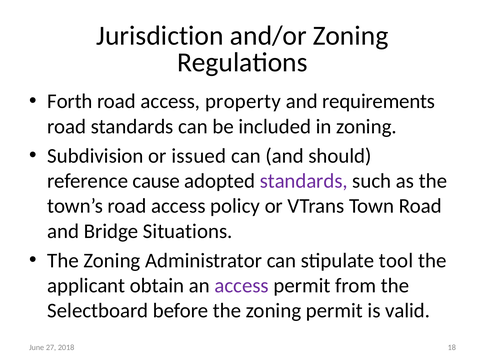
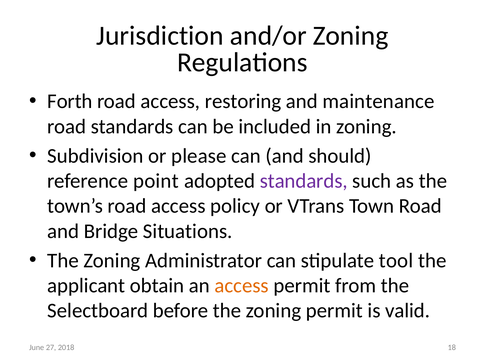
property: property -> restoring
requirements: requirements -> maintenance
issued: issued -> please
cause: cause -> point
access at (242, 285) colour: purple -> orange
